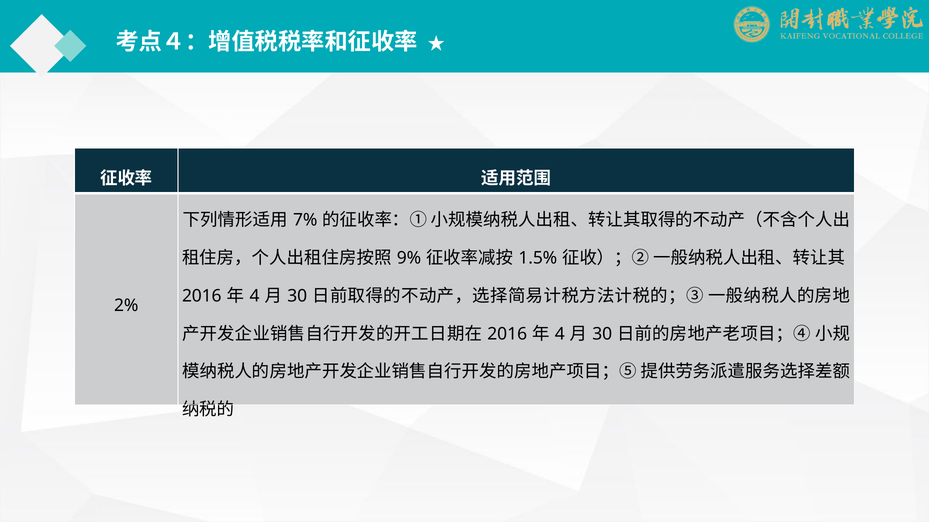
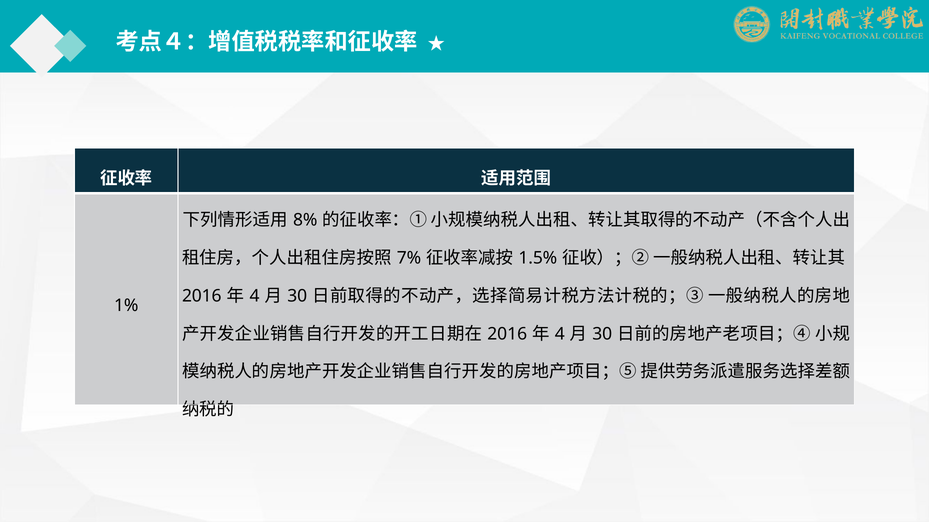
7%: 7% -> 8%
9%: 9% -> 7%
2%: 2% -> 1%
